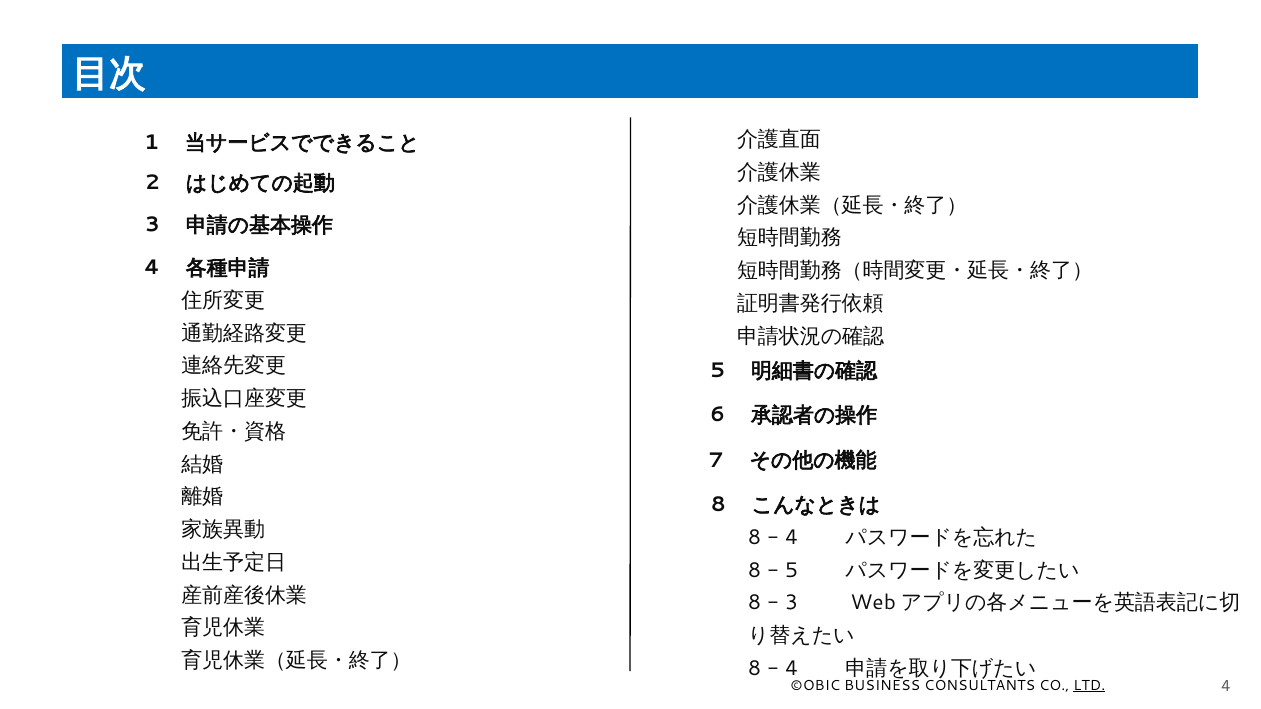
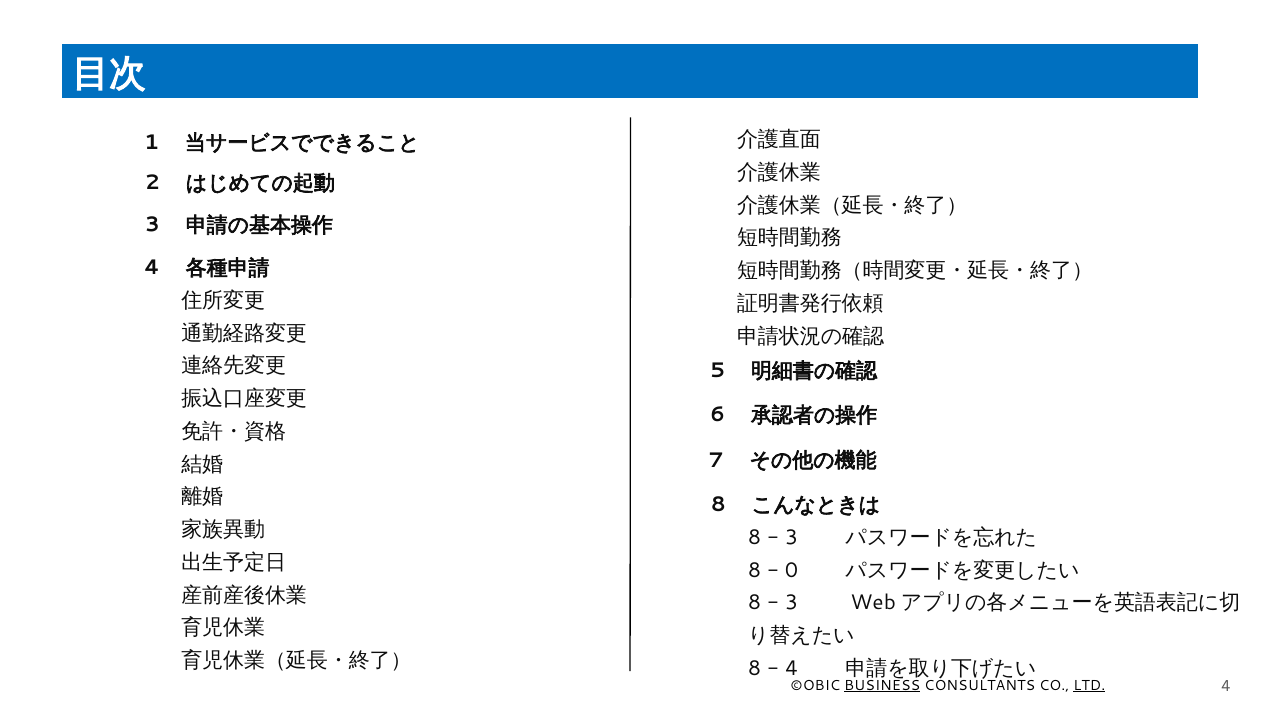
4 at (792, 538): 4 -> 3
5 at (792, 570): 5 -> 0
BUSINESS underline: none -> present
